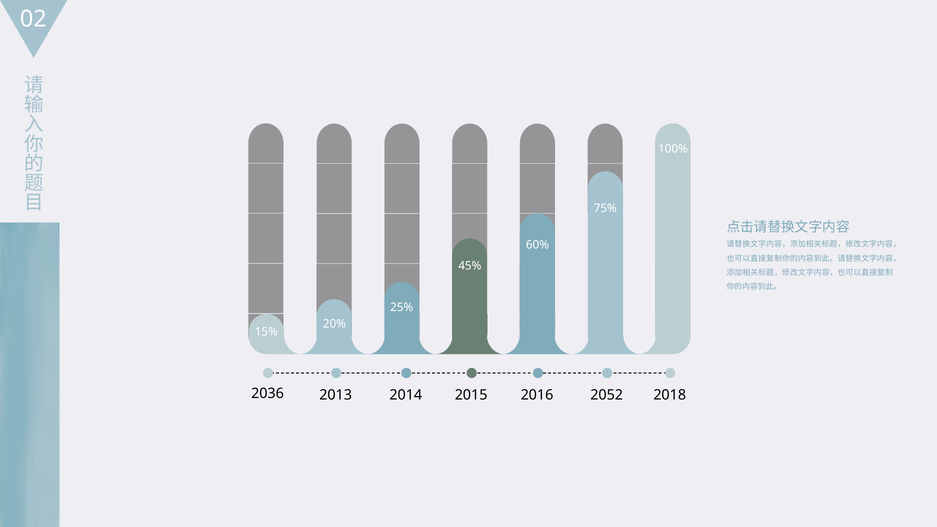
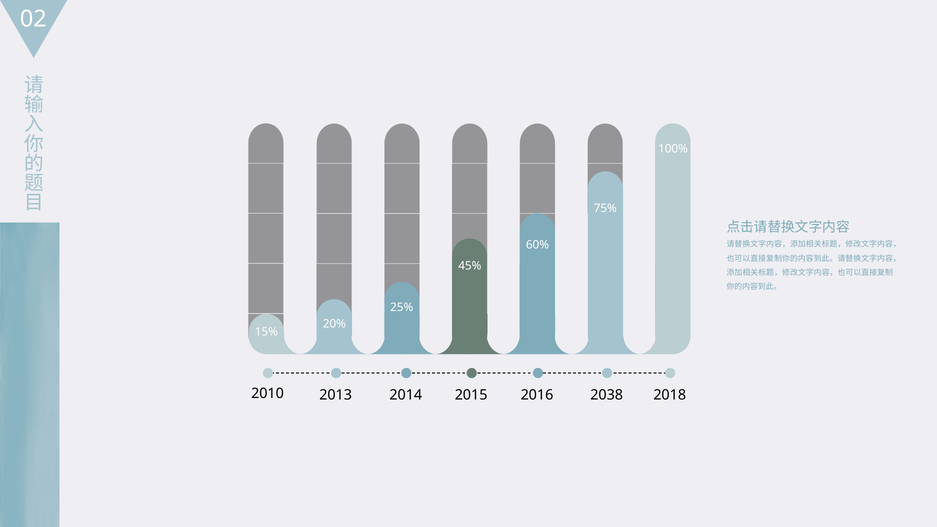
2036: 2036 -> 2010
2052: 2052 -> 2038
